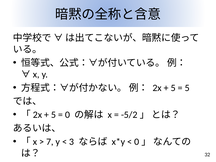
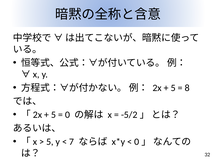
5 at (187, 88): 5 -> 8
7 at (50, 142): 7 -> 5
3: 3 -> 7
